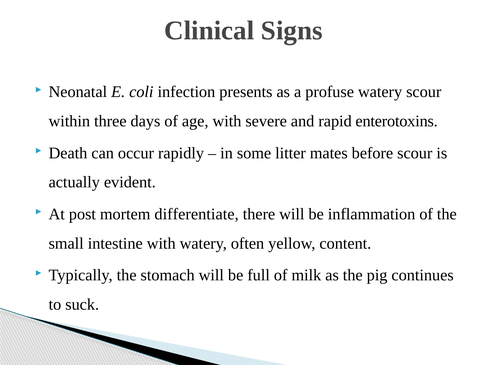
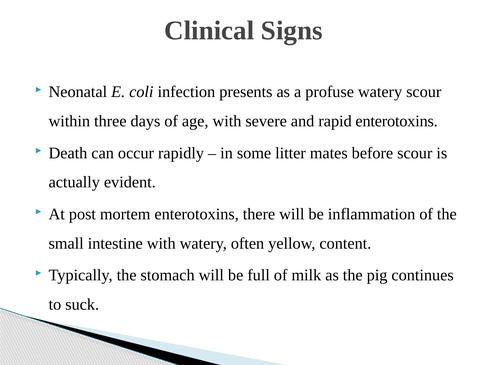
mortem differentiate: differentiate -> enterotoxins
